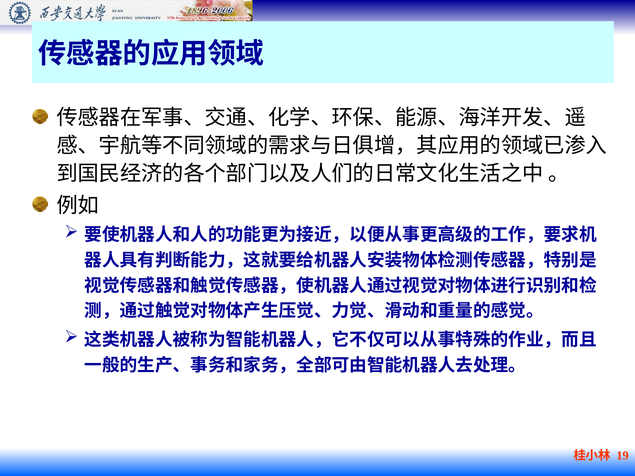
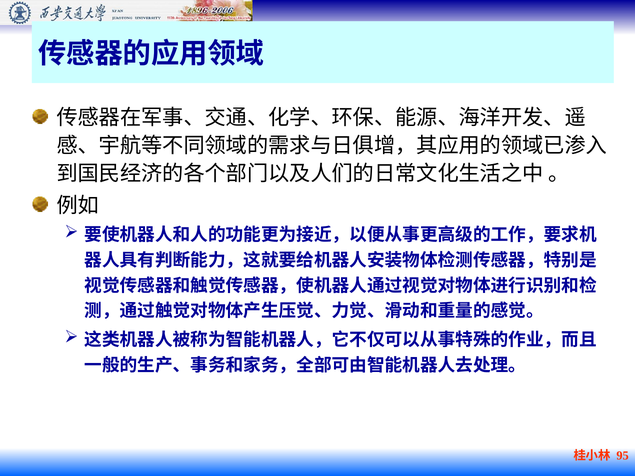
19: 19 -> 95
